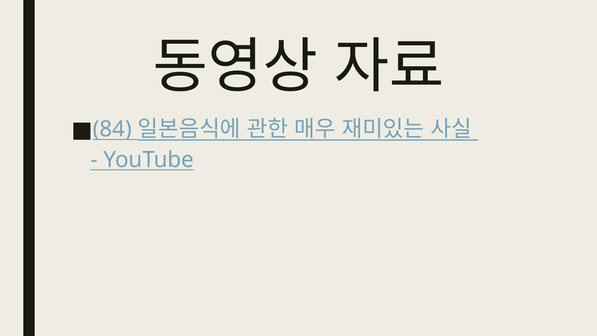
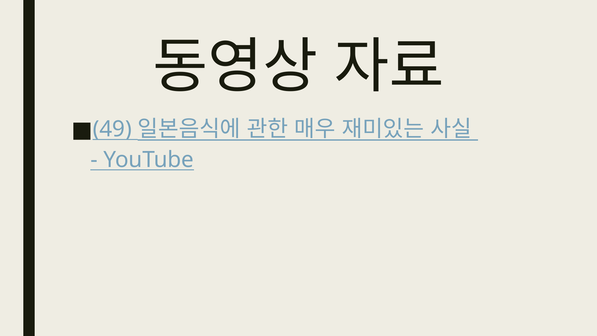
84: 84 -> 49
